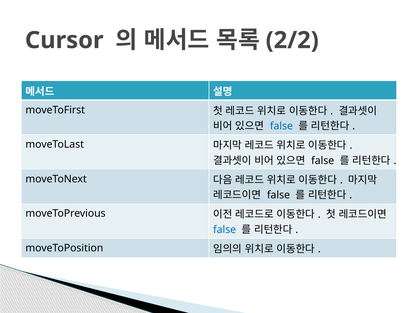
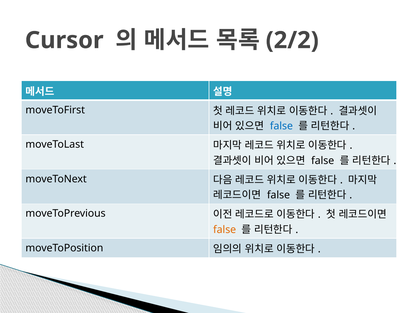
false at (225, 229) colour: blue -> orange
